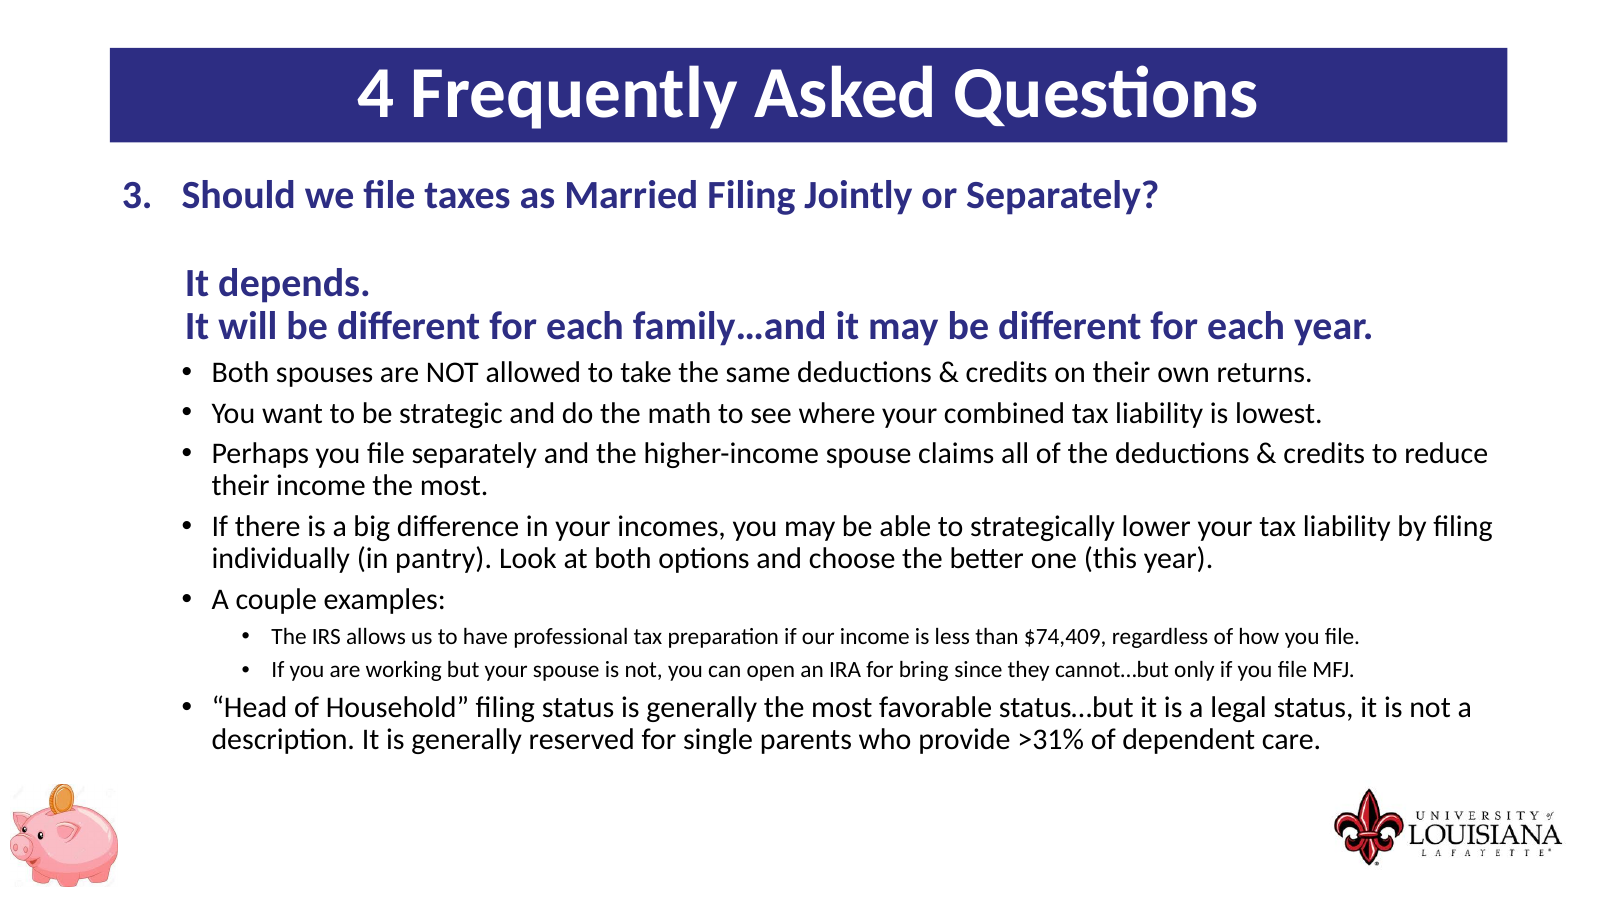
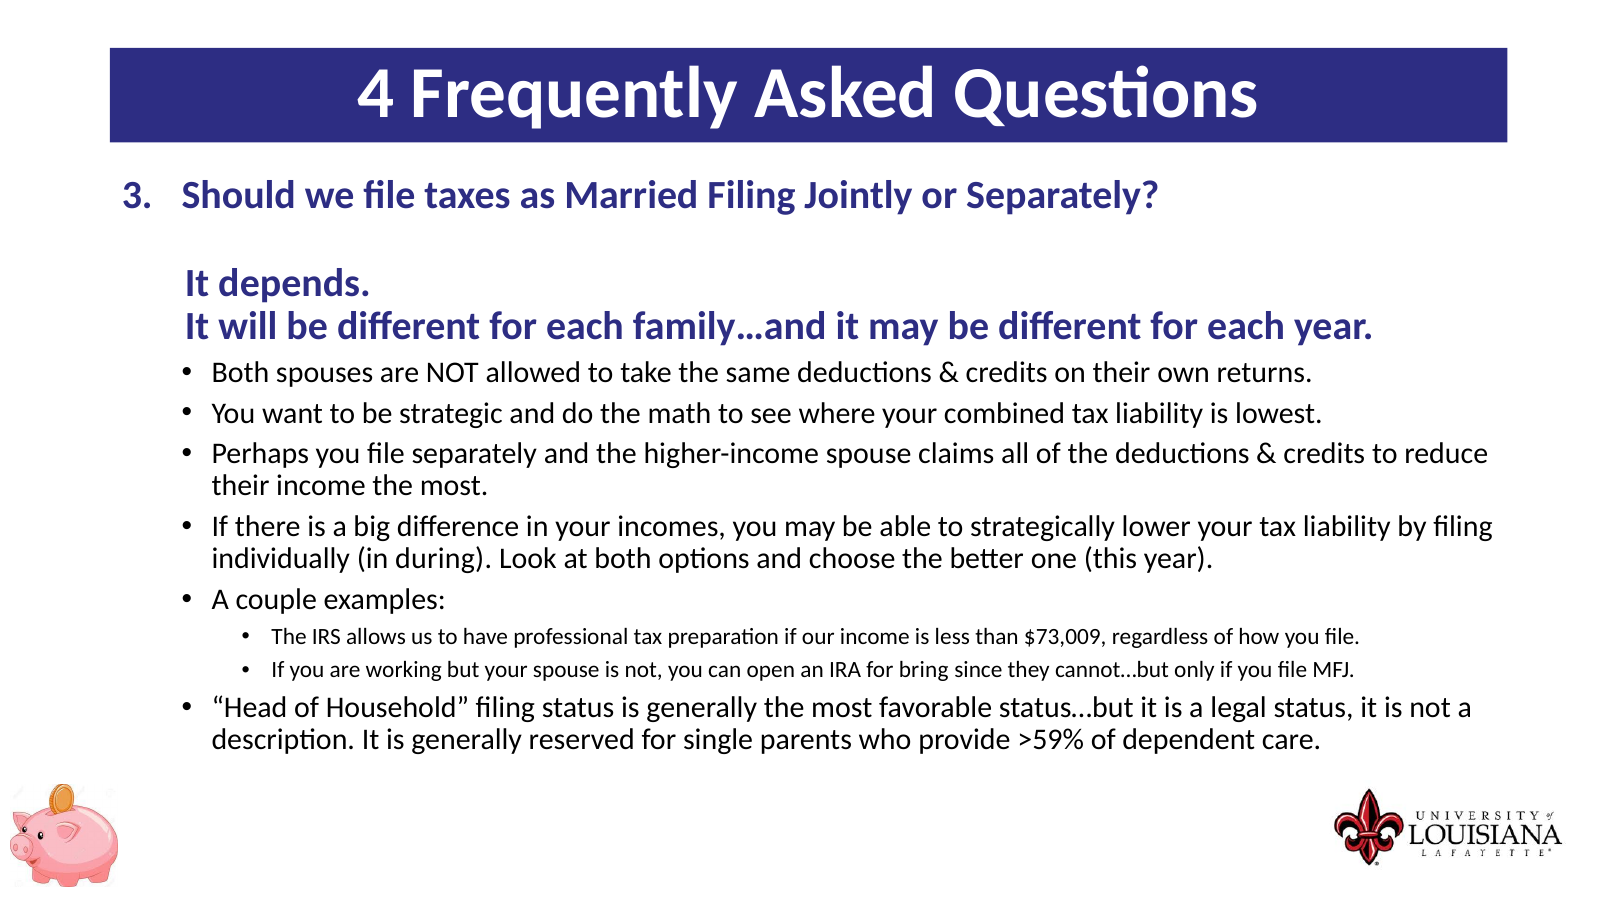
pantry: pantry -> during
$74,409: $74,409 -> $73,009
>31%: >31% -> >59%
